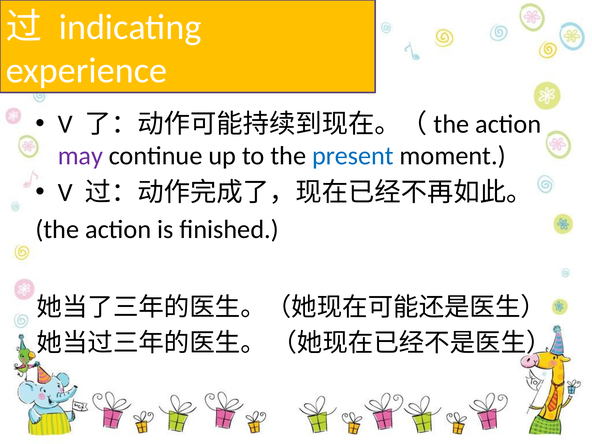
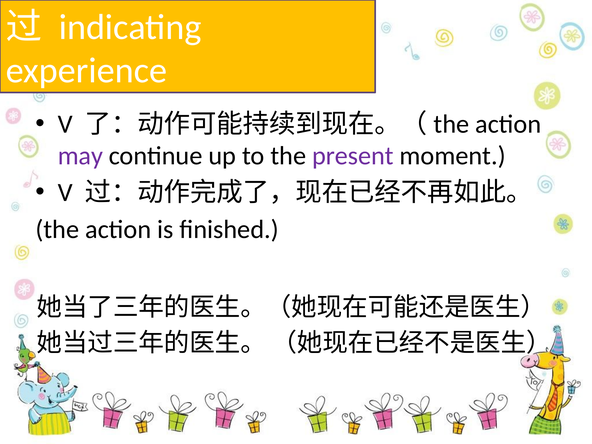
present colour: blue -> purple
